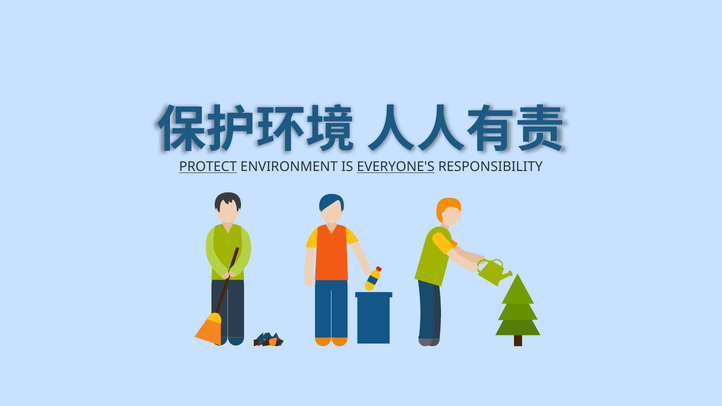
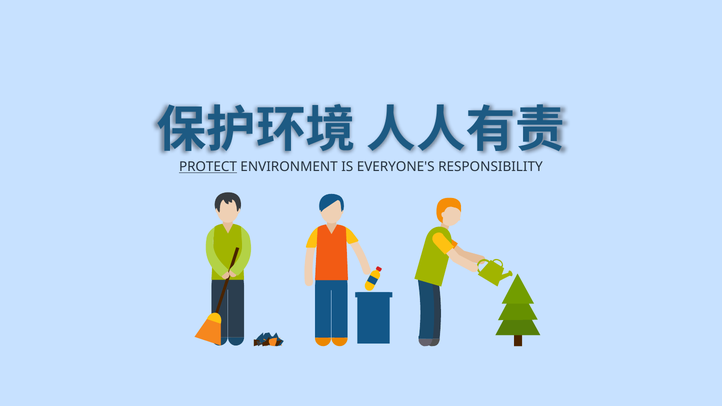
EVERYONE'S underline: present -> none
